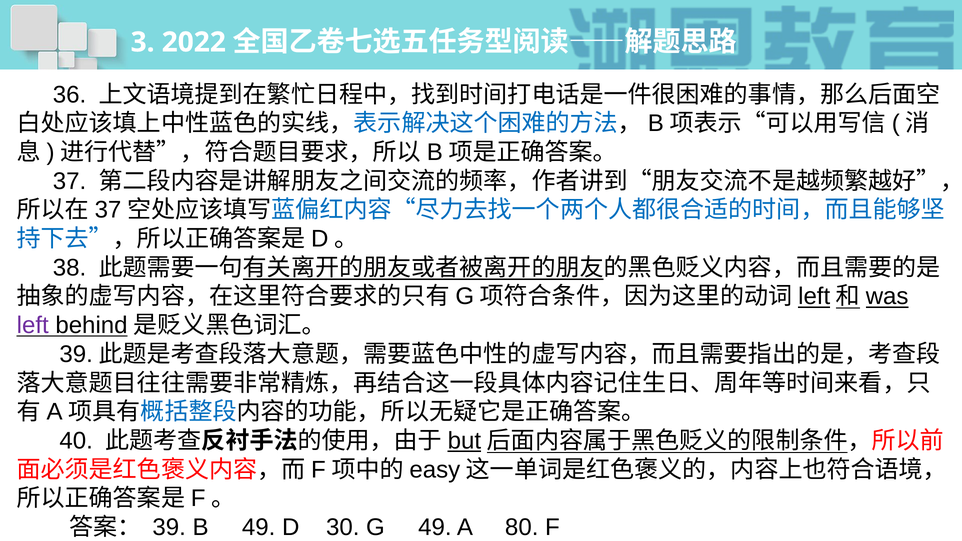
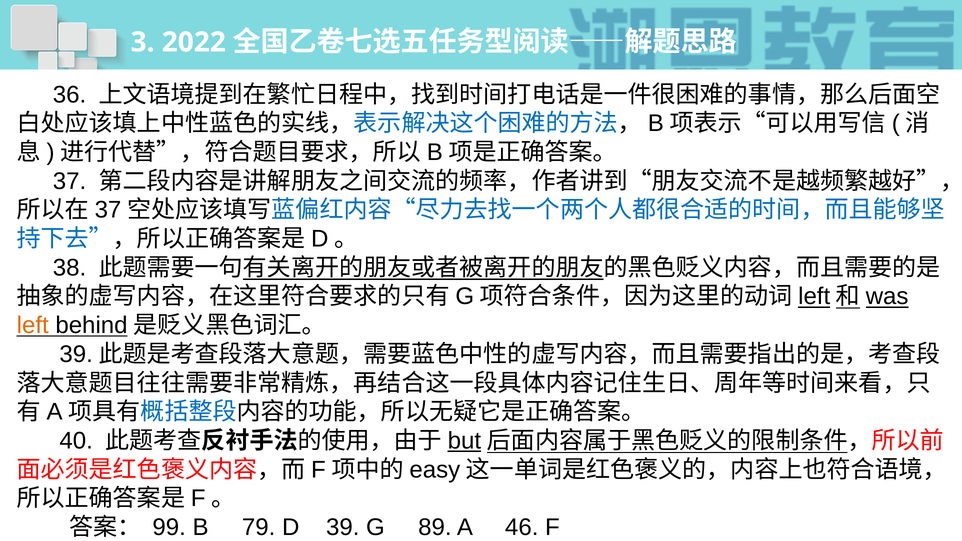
left colour: purple -> orange
39: 39 -> 99
B 49: 49 -> 79
30: 30 -> 39
G 49: 49 -> 89
80: 80 -> 46
